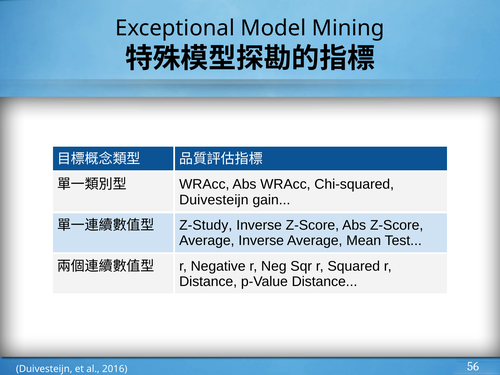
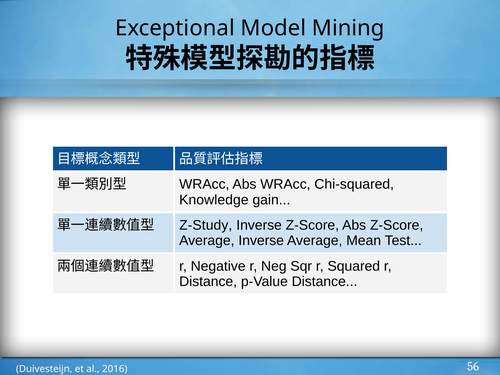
Duivesteijn at (214, 200): Duivesteijn -> Knowledge
